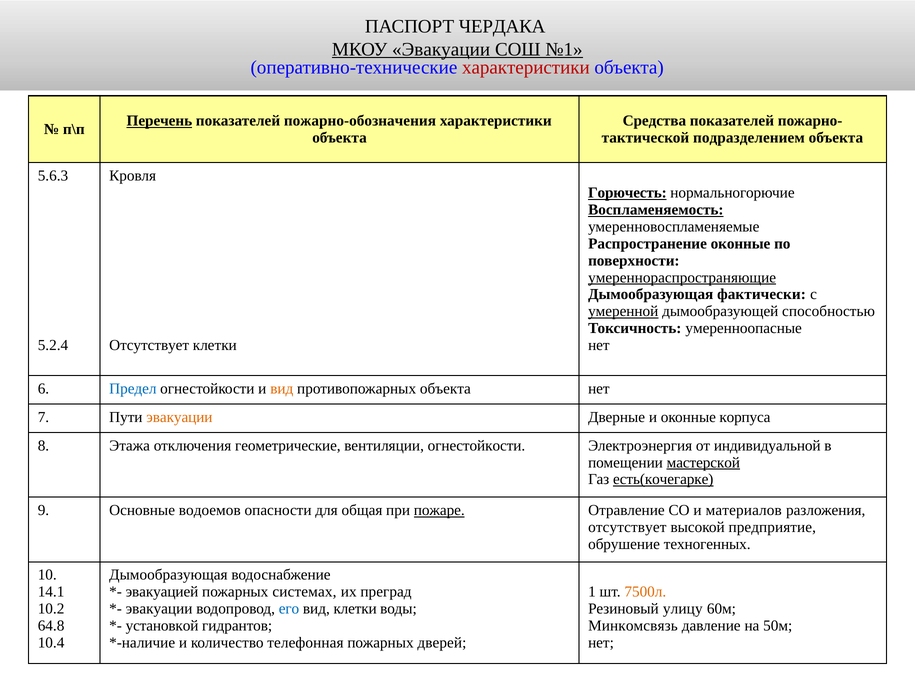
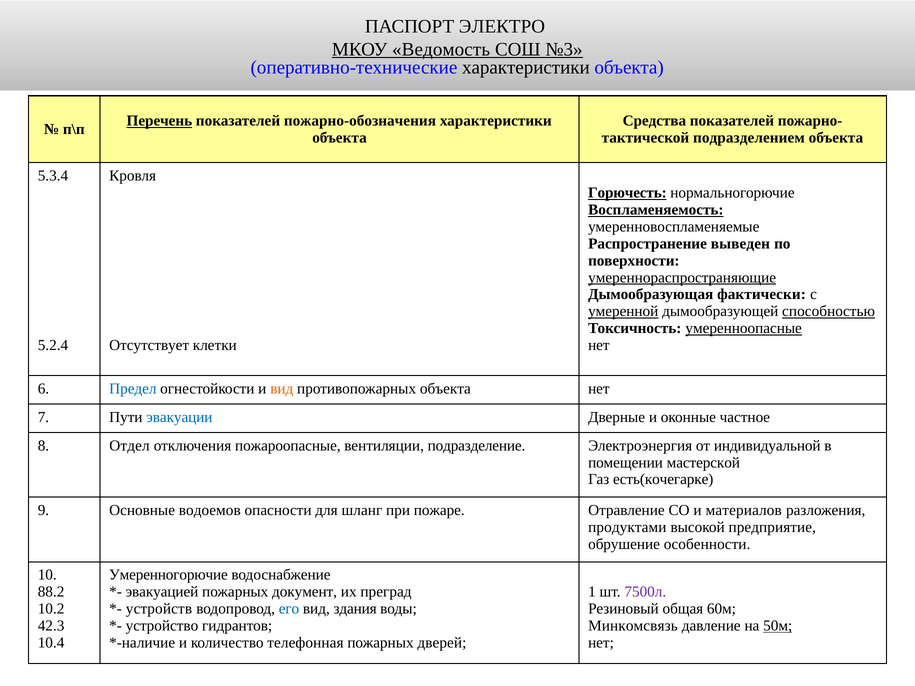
ЧЕРДАКА: ЧЕРДАКА -> ЭЛЕКТРО
МКОУ Эвакуации: Эвакуации -> Ведомость
№1: №1 -> №3
характеристики at (526, 68) colour: red -> black
5.6.3: 5.6.3 -> 5.3.4
Распространение оконные: оконные -> выведен
способностью underline: none -> present
умеренноопасные underline: none -> present
эвакуации at (179, 417) colour: orange -> blue
корпуса: корпуса -> частное
Этажа: Этажа -> Отдел
геометрические: геометрические -> пожароопасные
вентиляции огнестойкости: огнестойкости -> подразделение
мастерской underline: present -> none
есть(кочегарке underline: present -> none
общая: общая -> шланг
пожаре underline: present -> none
отсутствует at (627, 527): отсутствует -> продуктами
техногенных: техногенных -> особенности
Дымообразующая at (168, 575): Дымообразующая -> Умеренногорючие
14.1: 14.1 -> 88.2
системах: системах -> документ
7500л colour: orange -> purple
эвакуации at (159, 609): эвакуации -> устройств
вид клетки: клетки -> здания
улицу: улицу -> общая
64.8: 64.8 -> 42.3
установкой: установкой -> устройство
50м underline: none -> present
